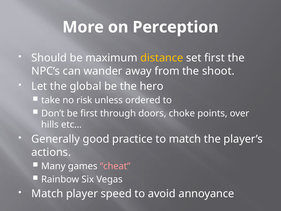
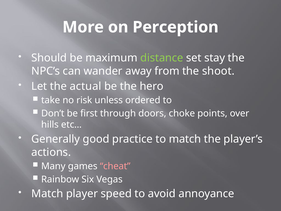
distance colour: yellow -> light green
set first: first -> stay
global: global -> actual
